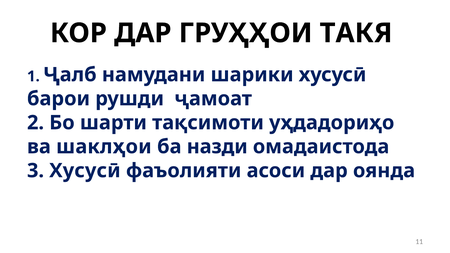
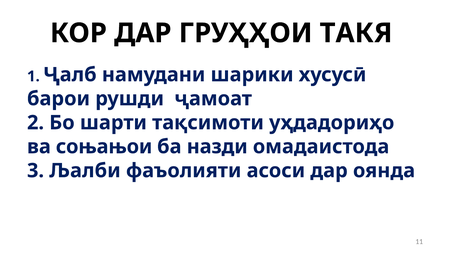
шаклҳои: шаклҳои -> соњањои
3 Хусусӣ: Хусусӣ -> Љалби
